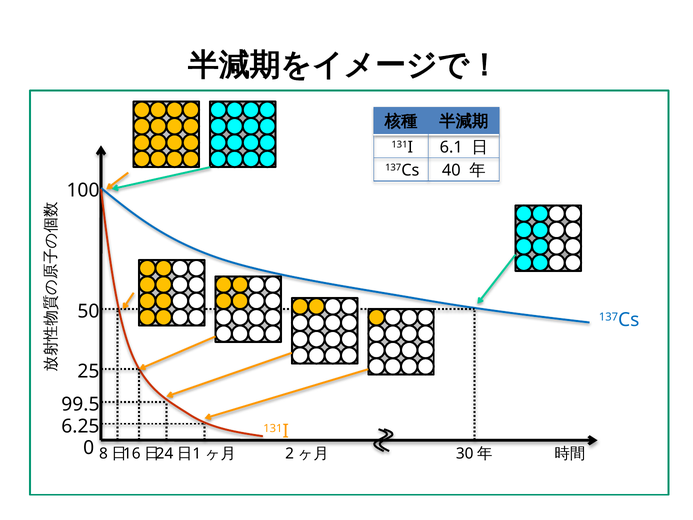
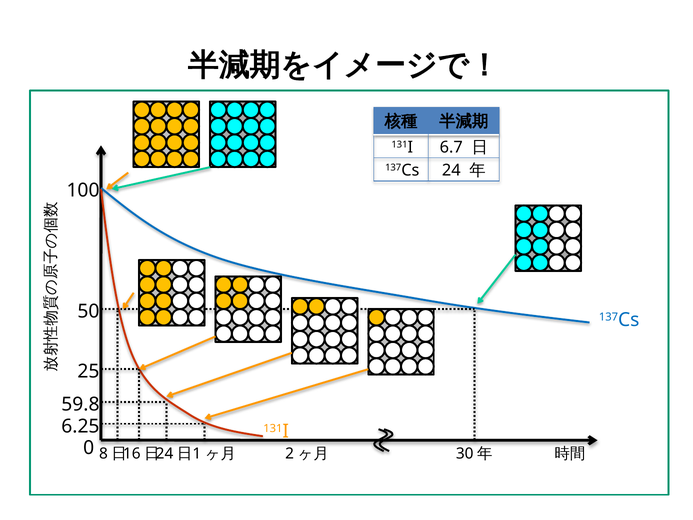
6.1: 6.1 -> 6.7
40: 40 -> 24
99.5: 99.5 -> 59.8
